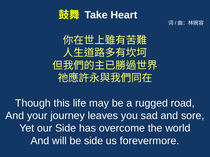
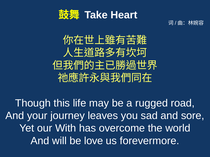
our Side: Side -> With
be side: side -> love
